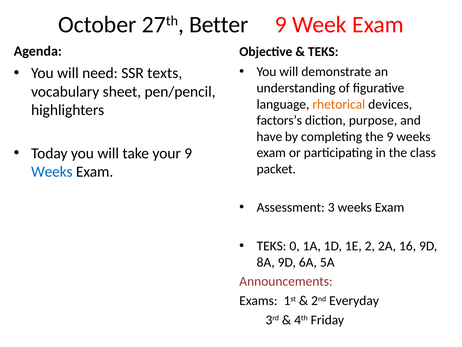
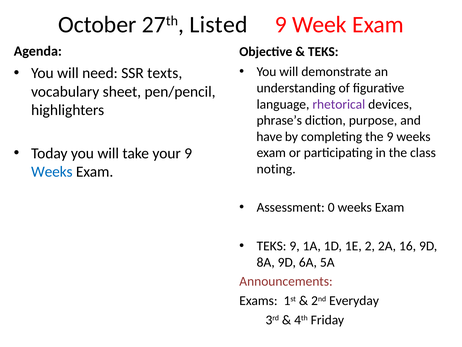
Better: Better -> Listed
rhetorical colour: orange -> purple
factors’s: factors’s -> phrase’s
packet: packet -> noting
3: 3 -> 0
TEKS 0: 0 -> 9
